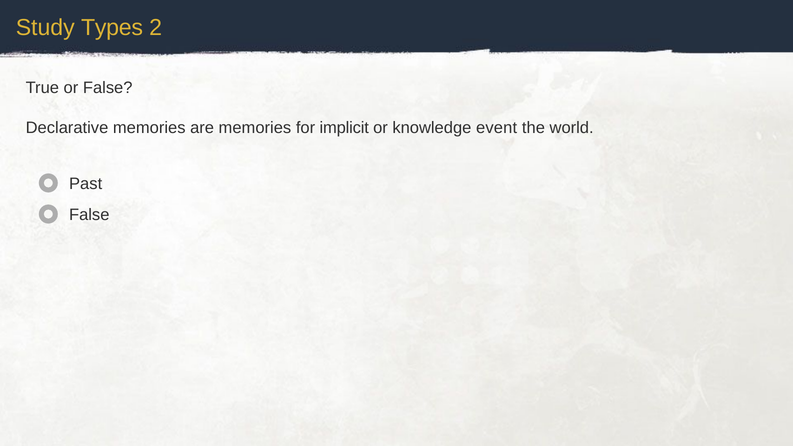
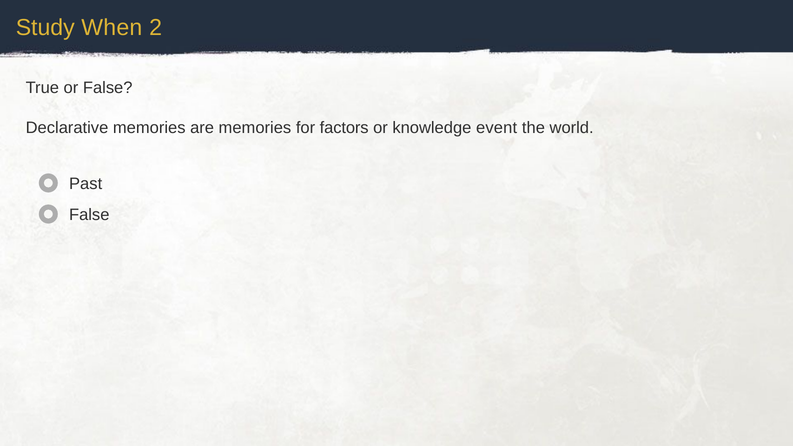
Types: Types -> When
implicit: implicit -> factors
